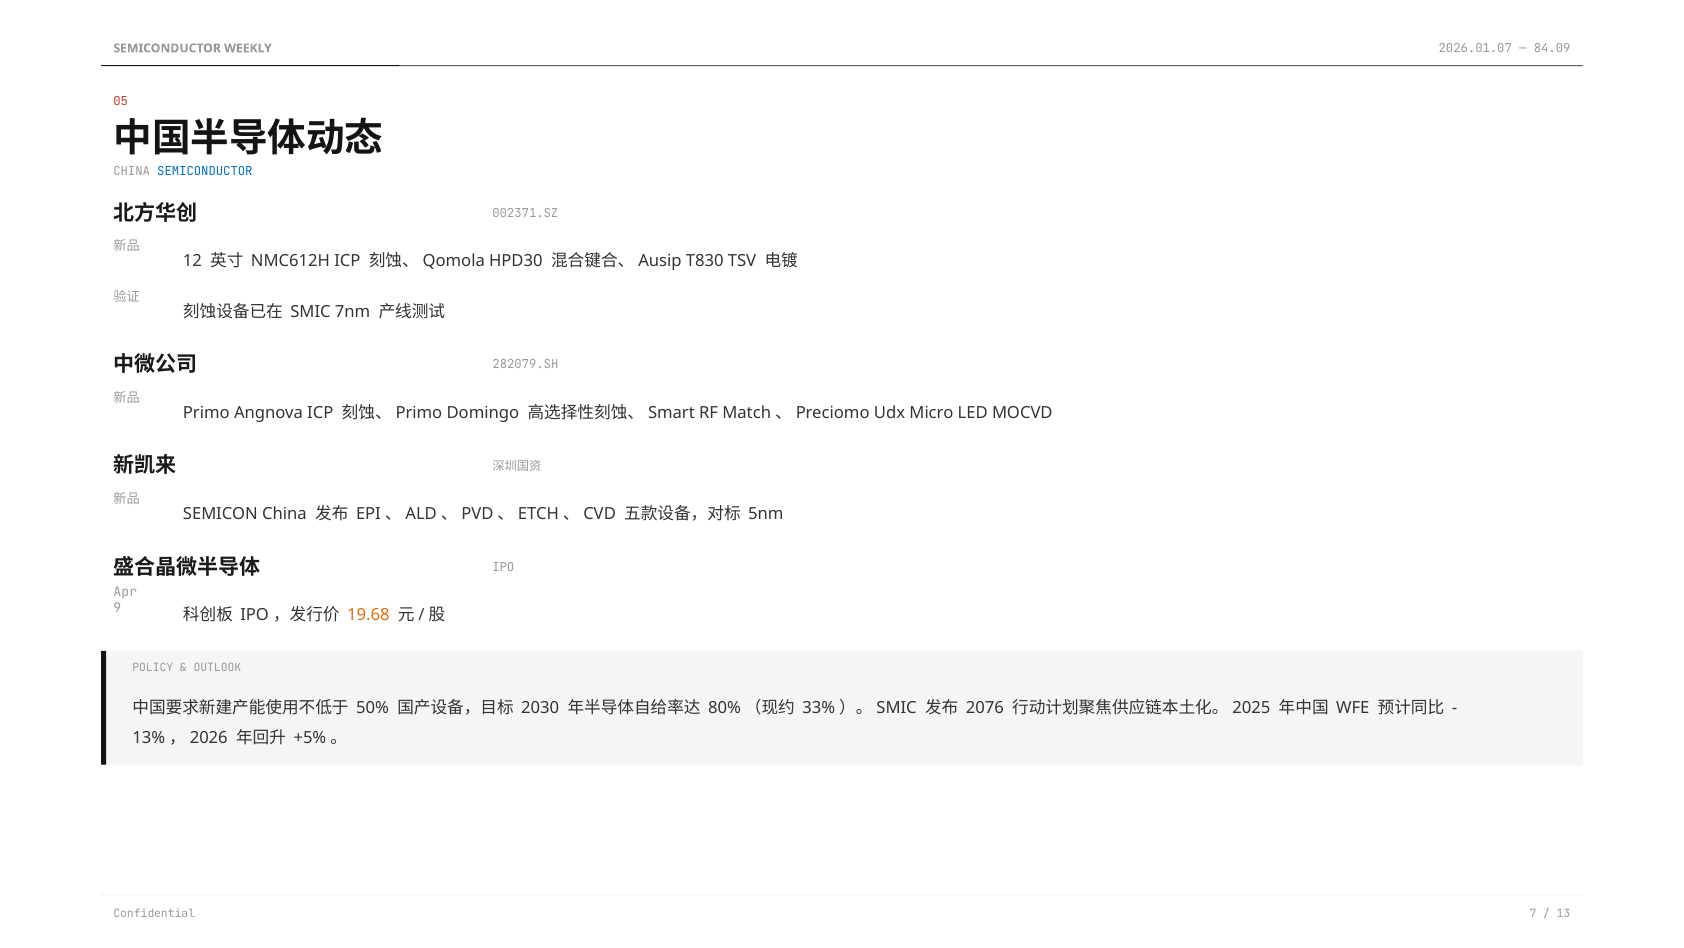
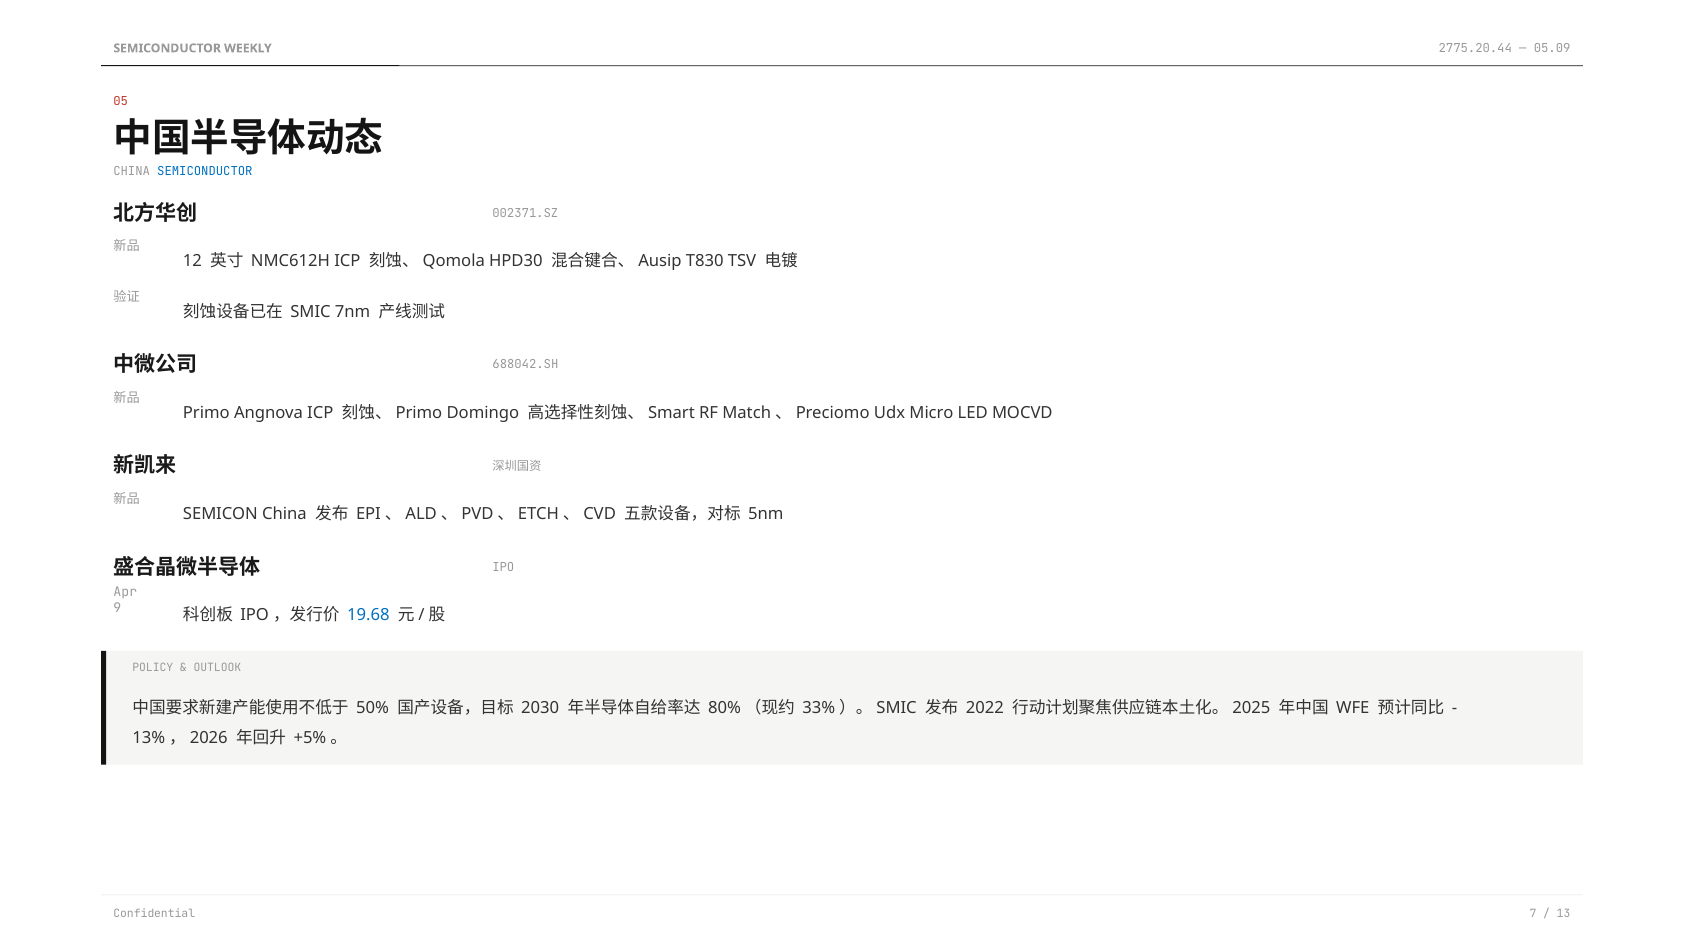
2026.01.07: 2026.01.07 -> 2775.20.44
84.09: 84.09 -> 05.09
282079.SH: 282079.SH -> 688042.SH
19.68 colour: orange -> blue
2076: 2076 -> 2022
